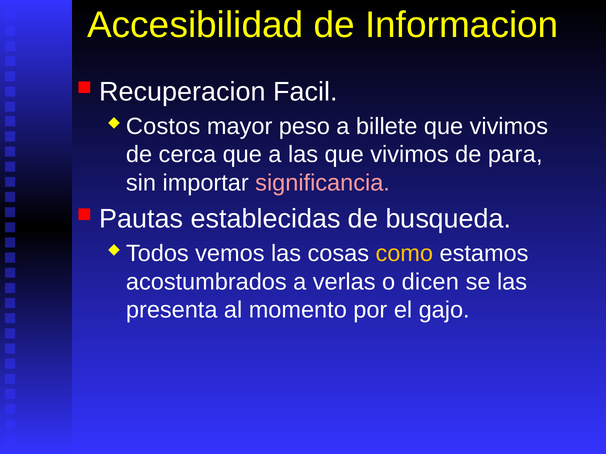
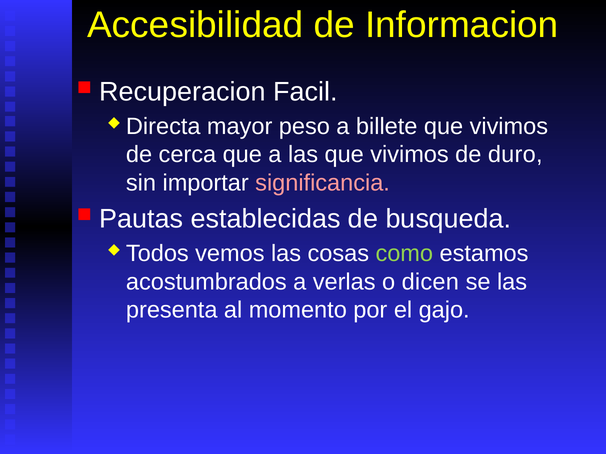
Costos: Costos -> Directa
para: para -> duro
como colour: yellow -> light green
